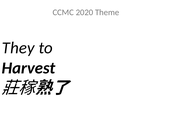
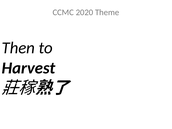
They: They -> Then
